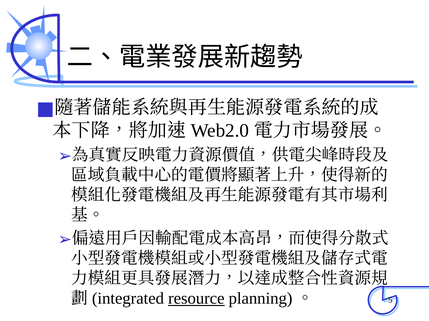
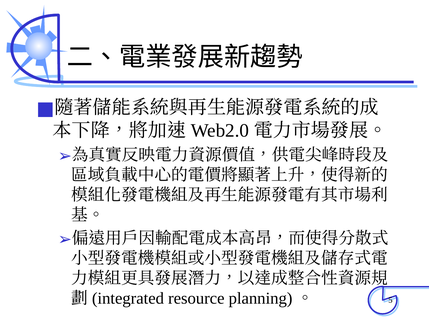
resource underline: present -> none
